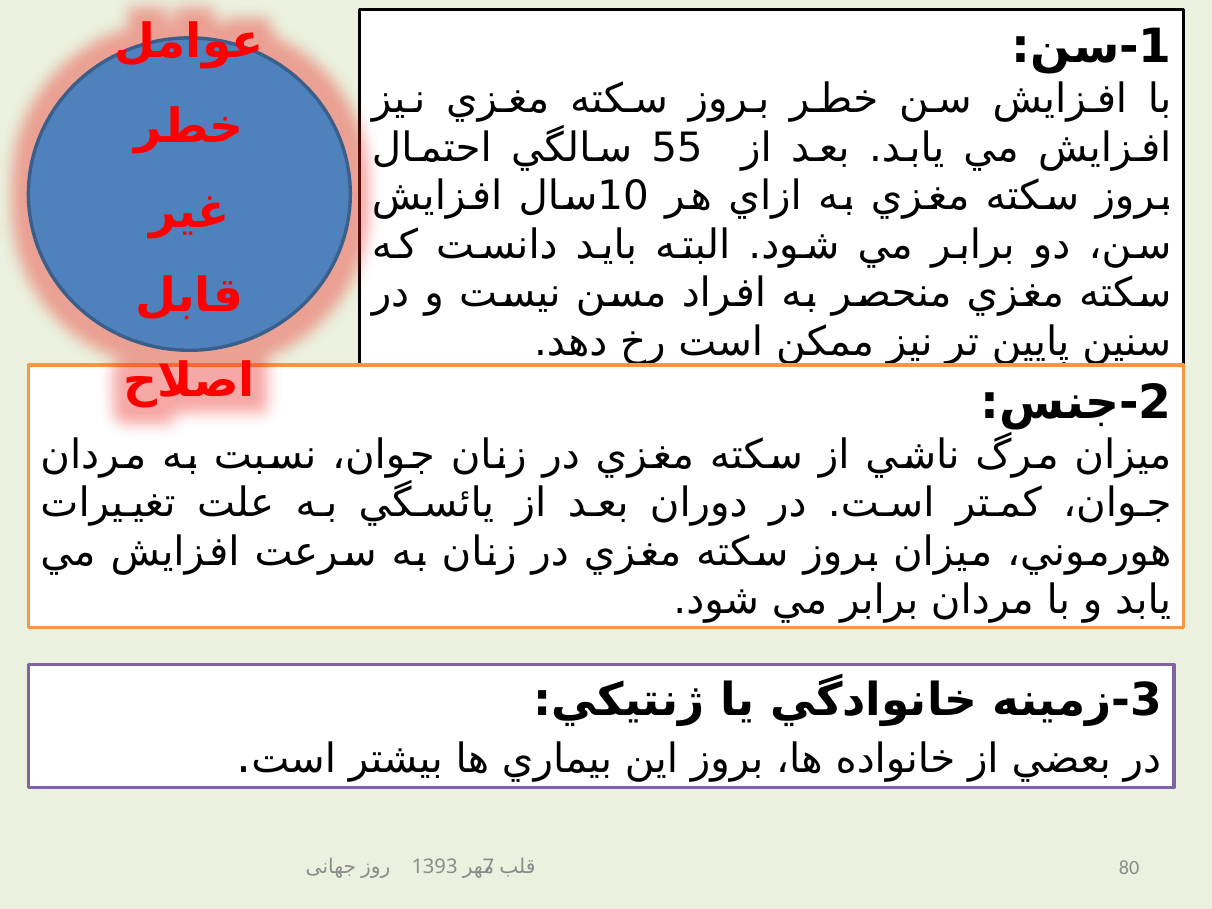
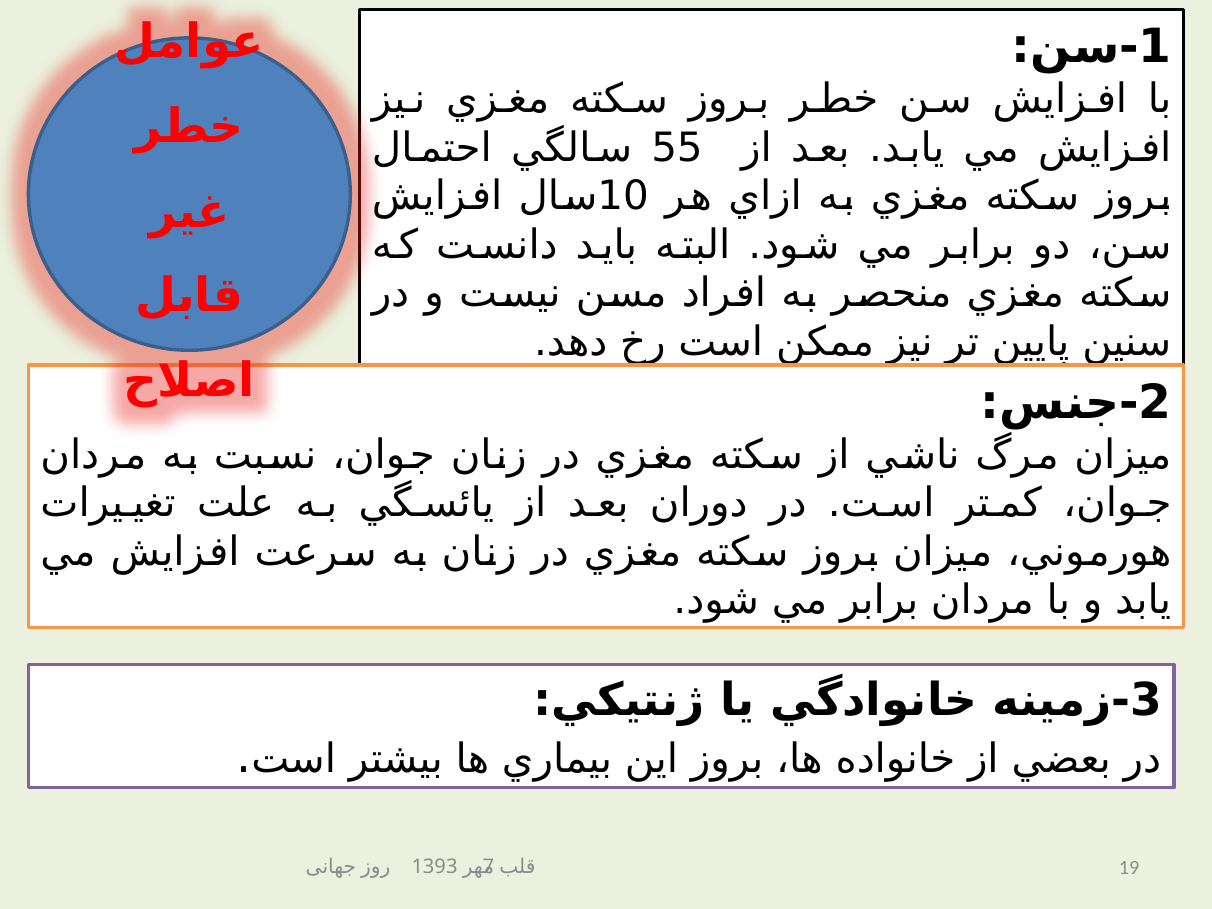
80: 80 -> 19
